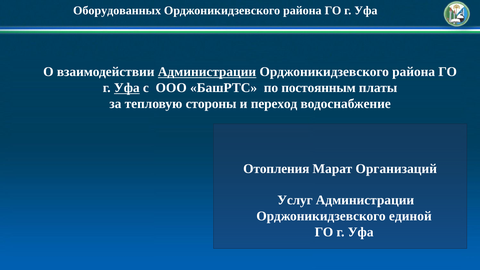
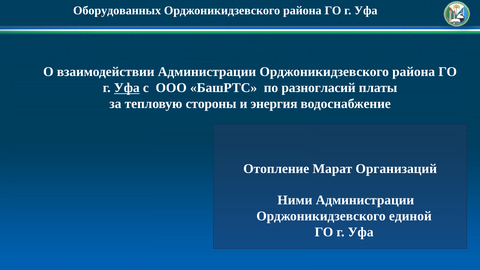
Администрации at (207, 72) underline: present -> none
постоянным: постоянным -> разногласий
переход: переход -> энергия
Отопления: Отопления -> Отопление
Услуг: Услуг -> Ними
